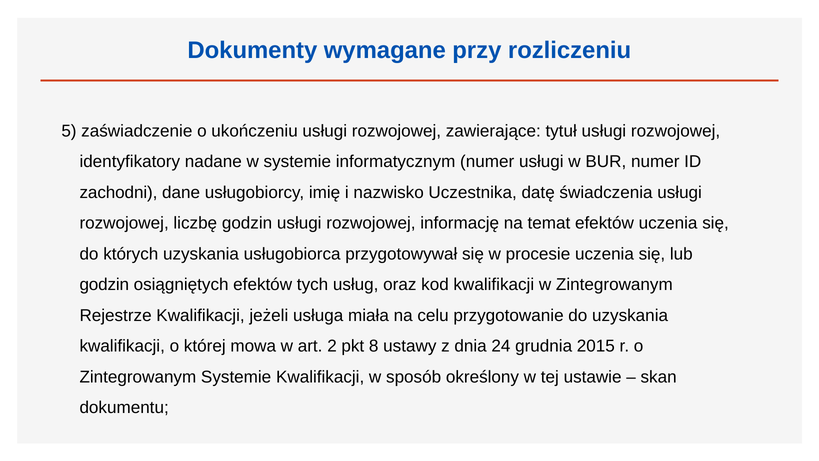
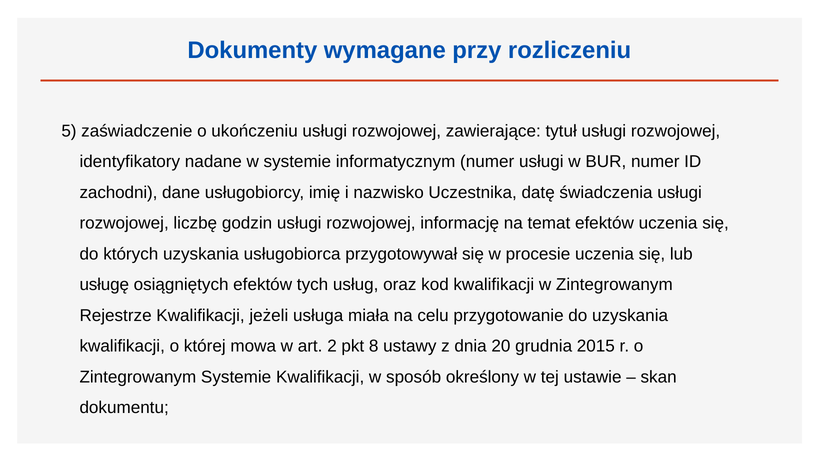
godzin at (104, 285): godzin -> usługę
24: 24 -> 20
